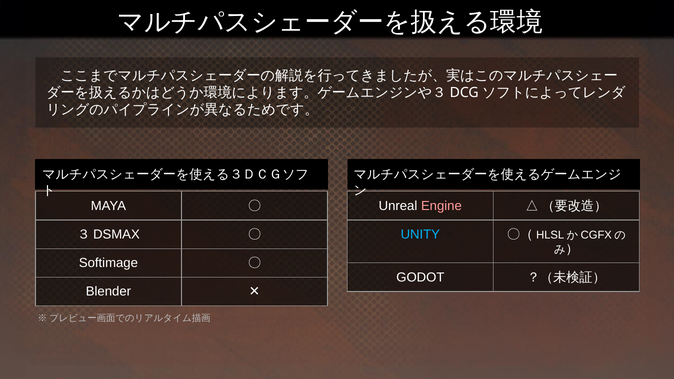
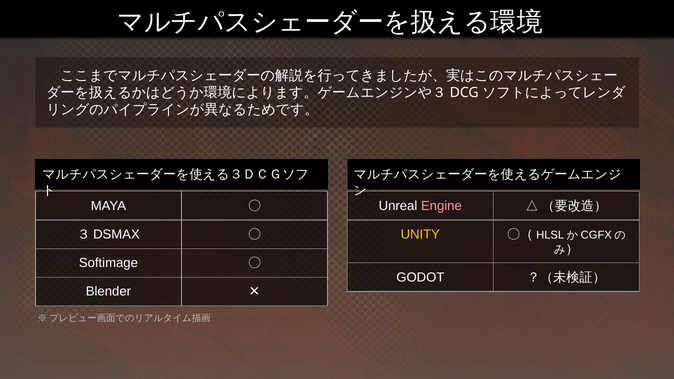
UNITY colour: light blue -> yellow
